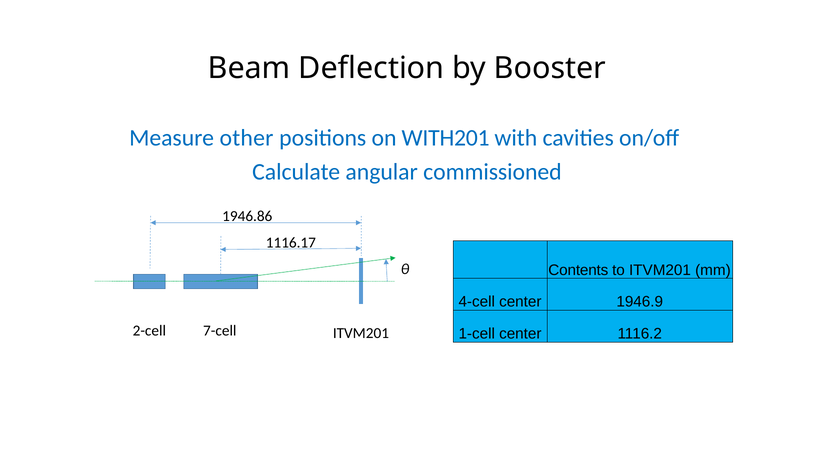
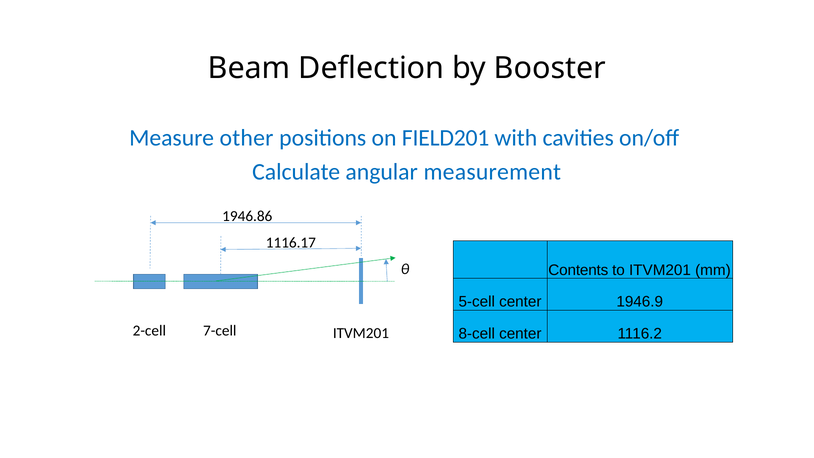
WITH201: WITH201 -> FIELD201
commissioned: commissioned -> measurement
4-cell: 4-cell -> 5-cell
1-cell: 1-cell -> 8-cell
